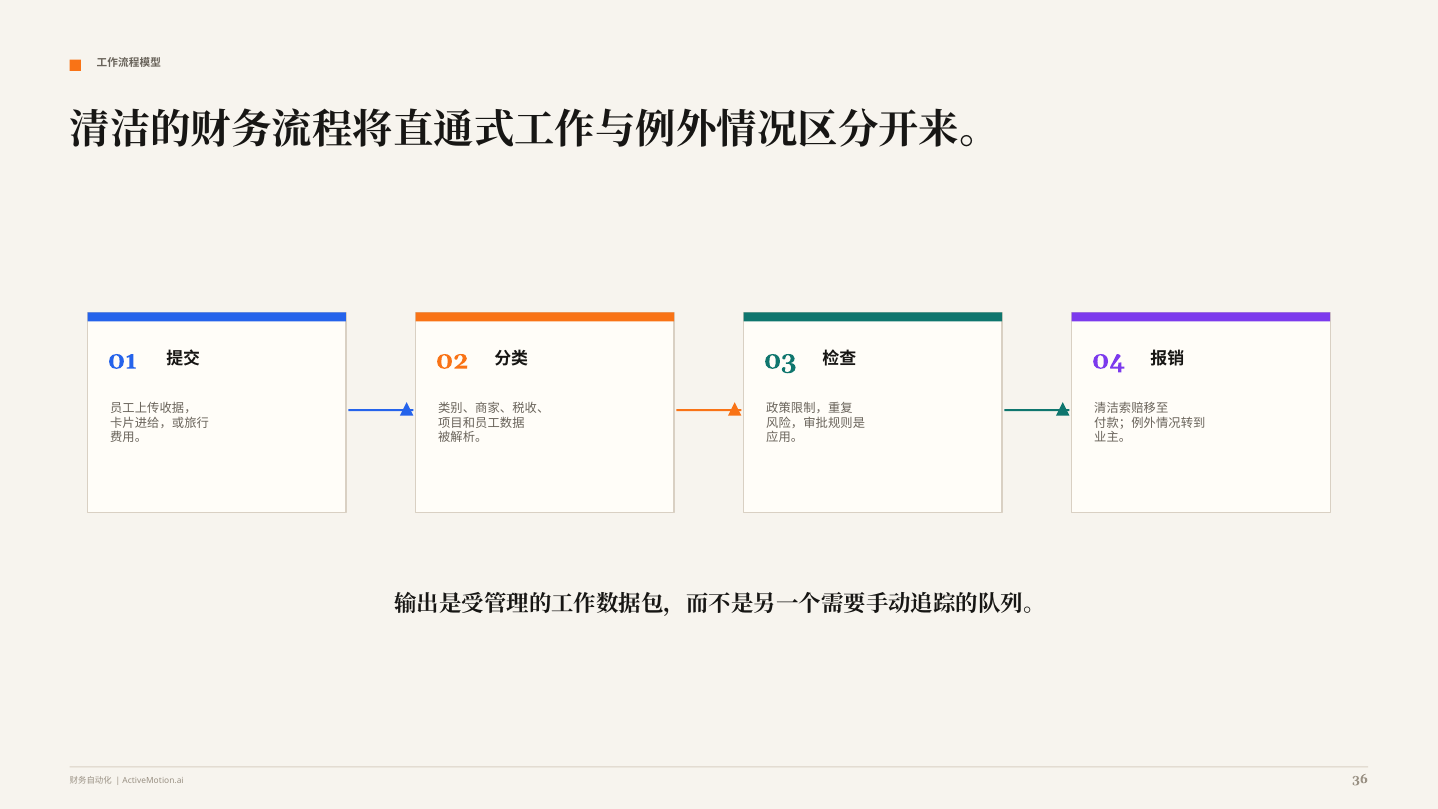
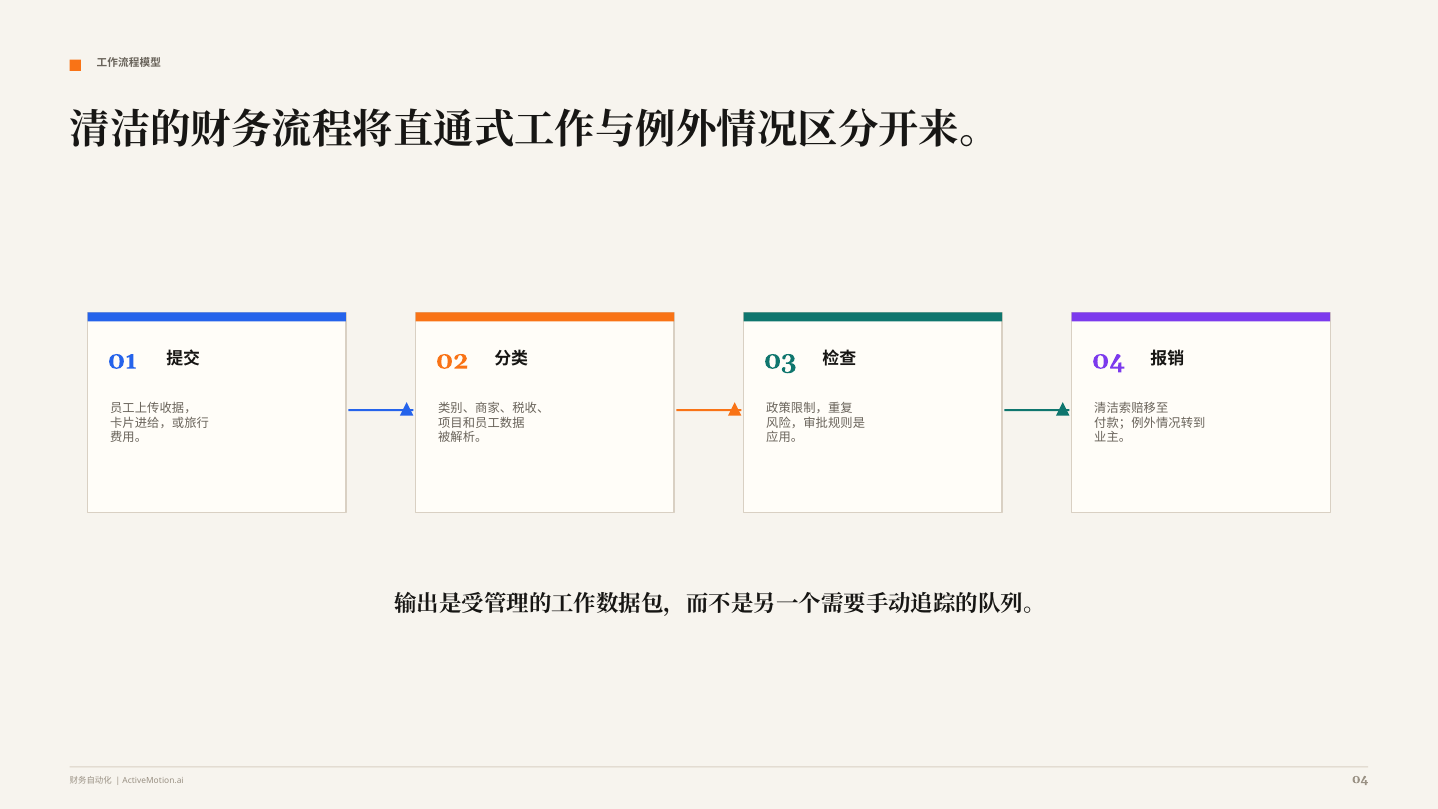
ActiveMotion.ai 36: 36 -> 04
